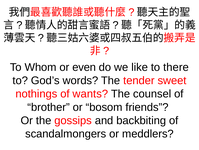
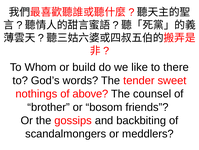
even: even -> build
wants: wants -> above
